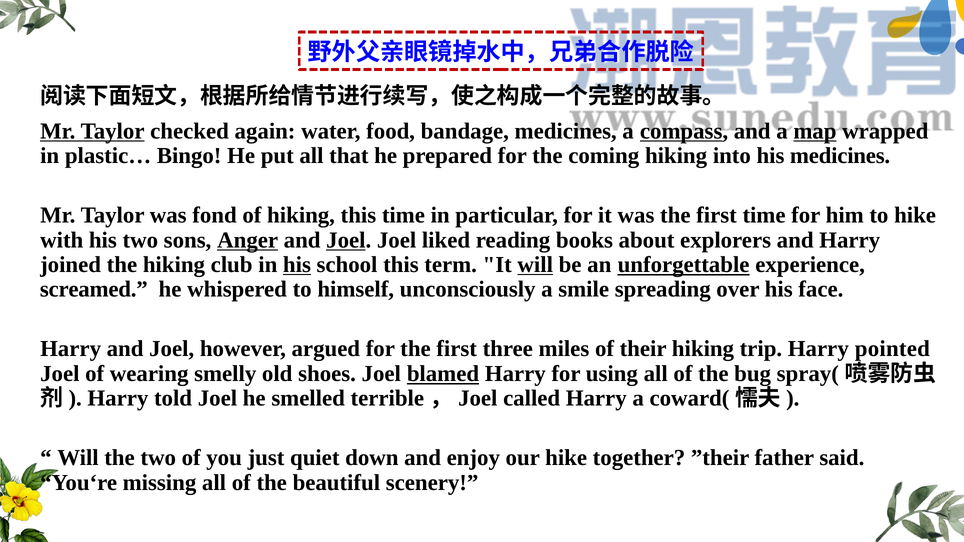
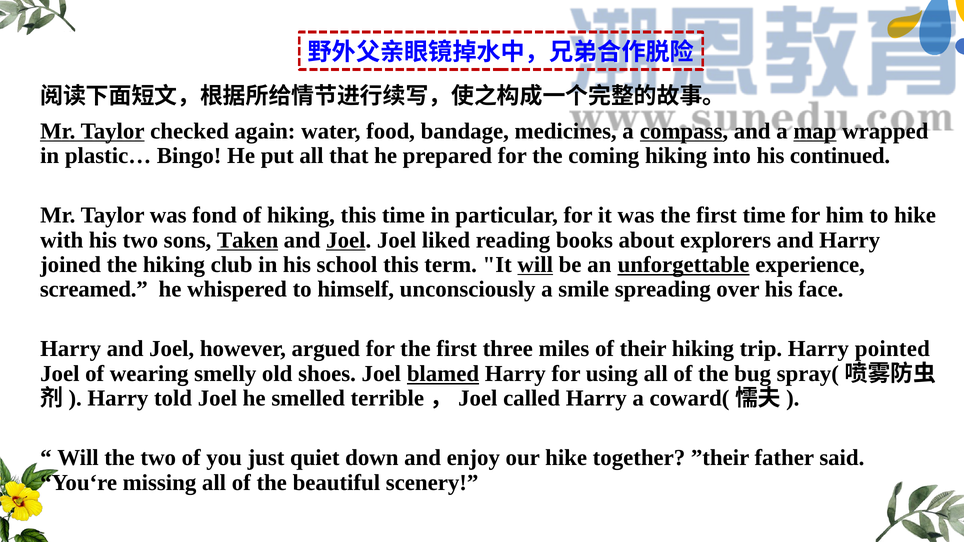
his medicines: medicines -> continued
Anger: Anger -> Taken
his at (297, 265) underline: present -> none
